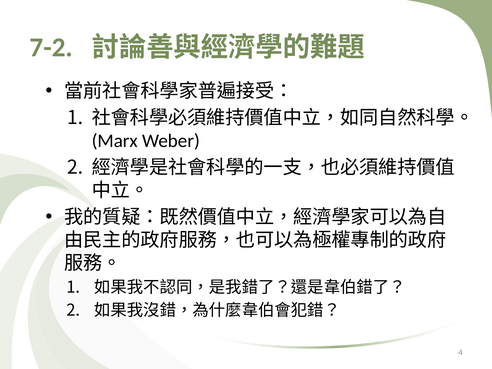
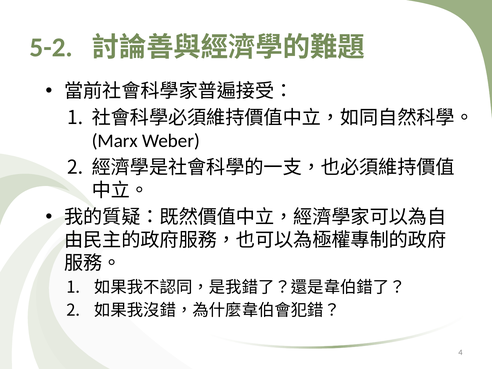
7-2: 7-2 -> 5-2
